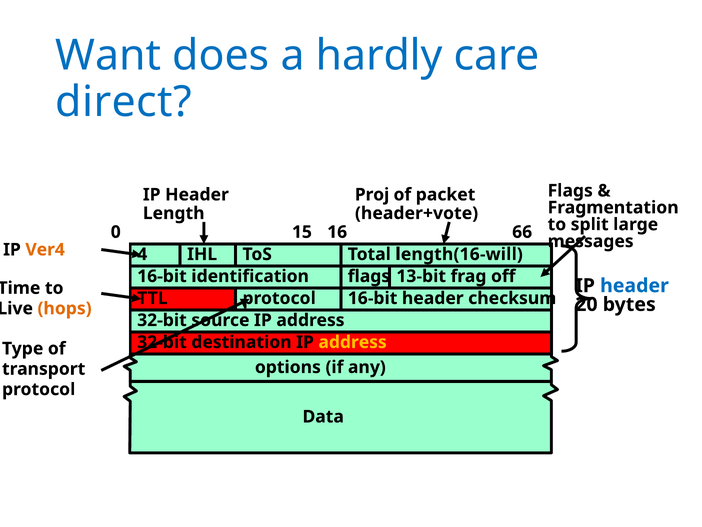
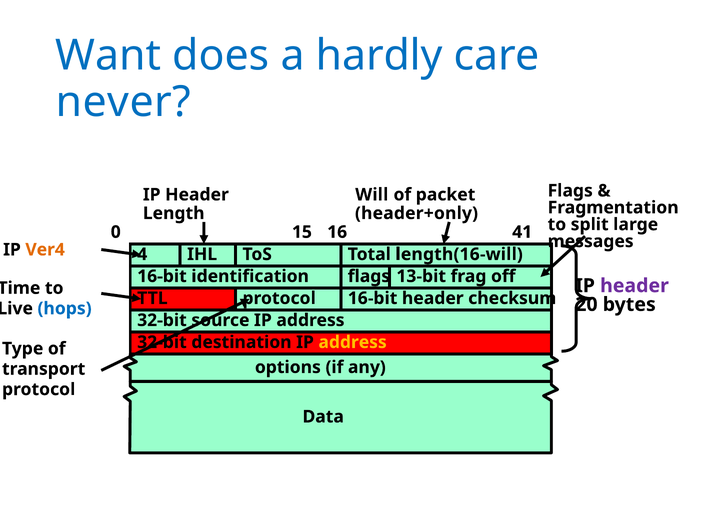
direct: direct -> never
Proj: Proj -> Will
header+vote: header+vote -> header+only
66: 66 -> 41
header at (634, 285) colour: blue -> purple
hops colour: orange -> blue
